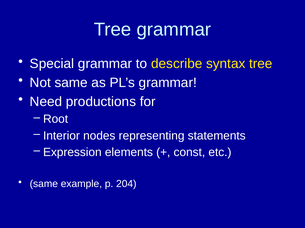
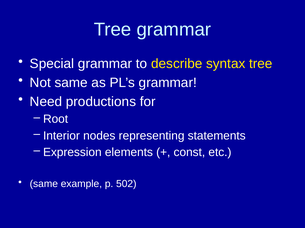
204: 204 -> 502
